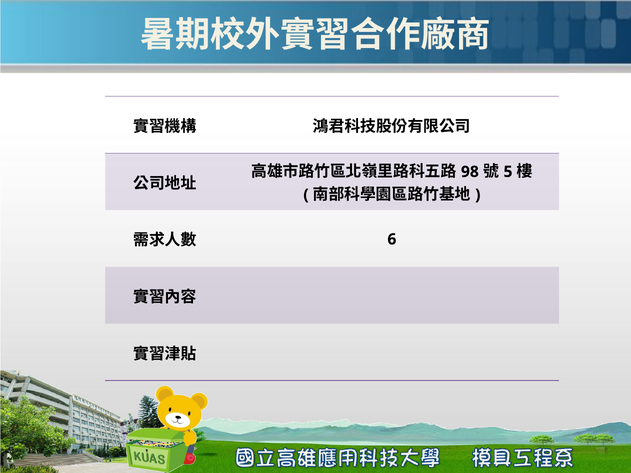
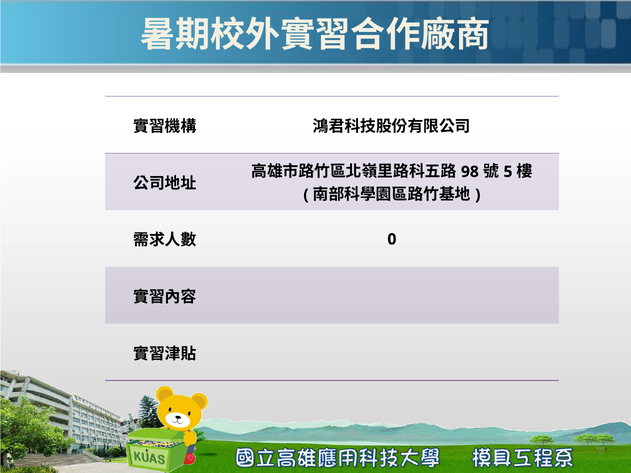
6: 6 -> 0
